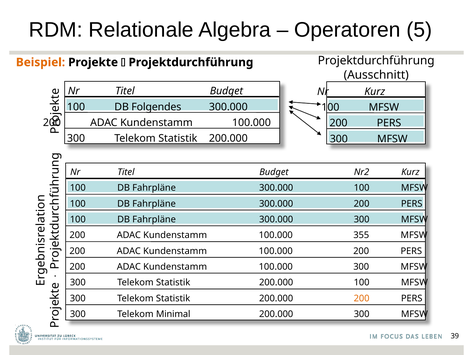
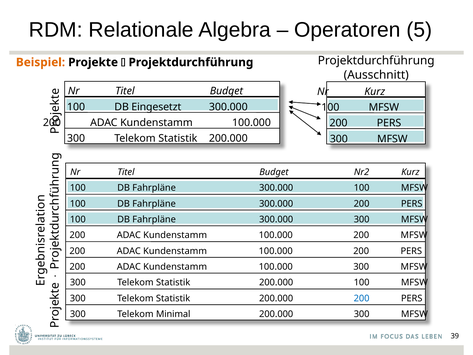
Folgendes: Folgendes -> Eingesetzt
355 at (361, 235): 355 -> 200
200 at (362, 298) colour: orange -> blue
